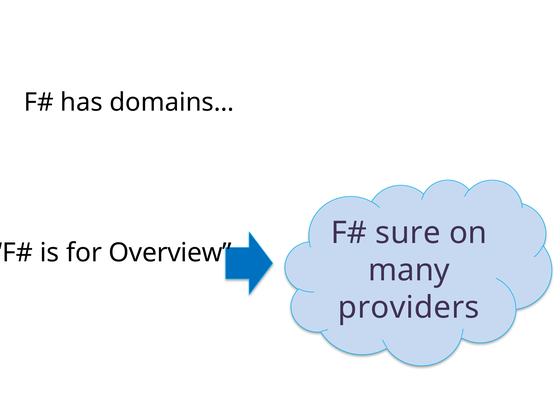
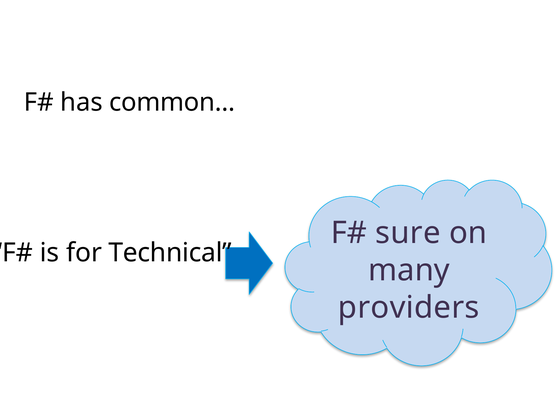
domains…: domains… -> common…
Overview: Overview -> Technical
